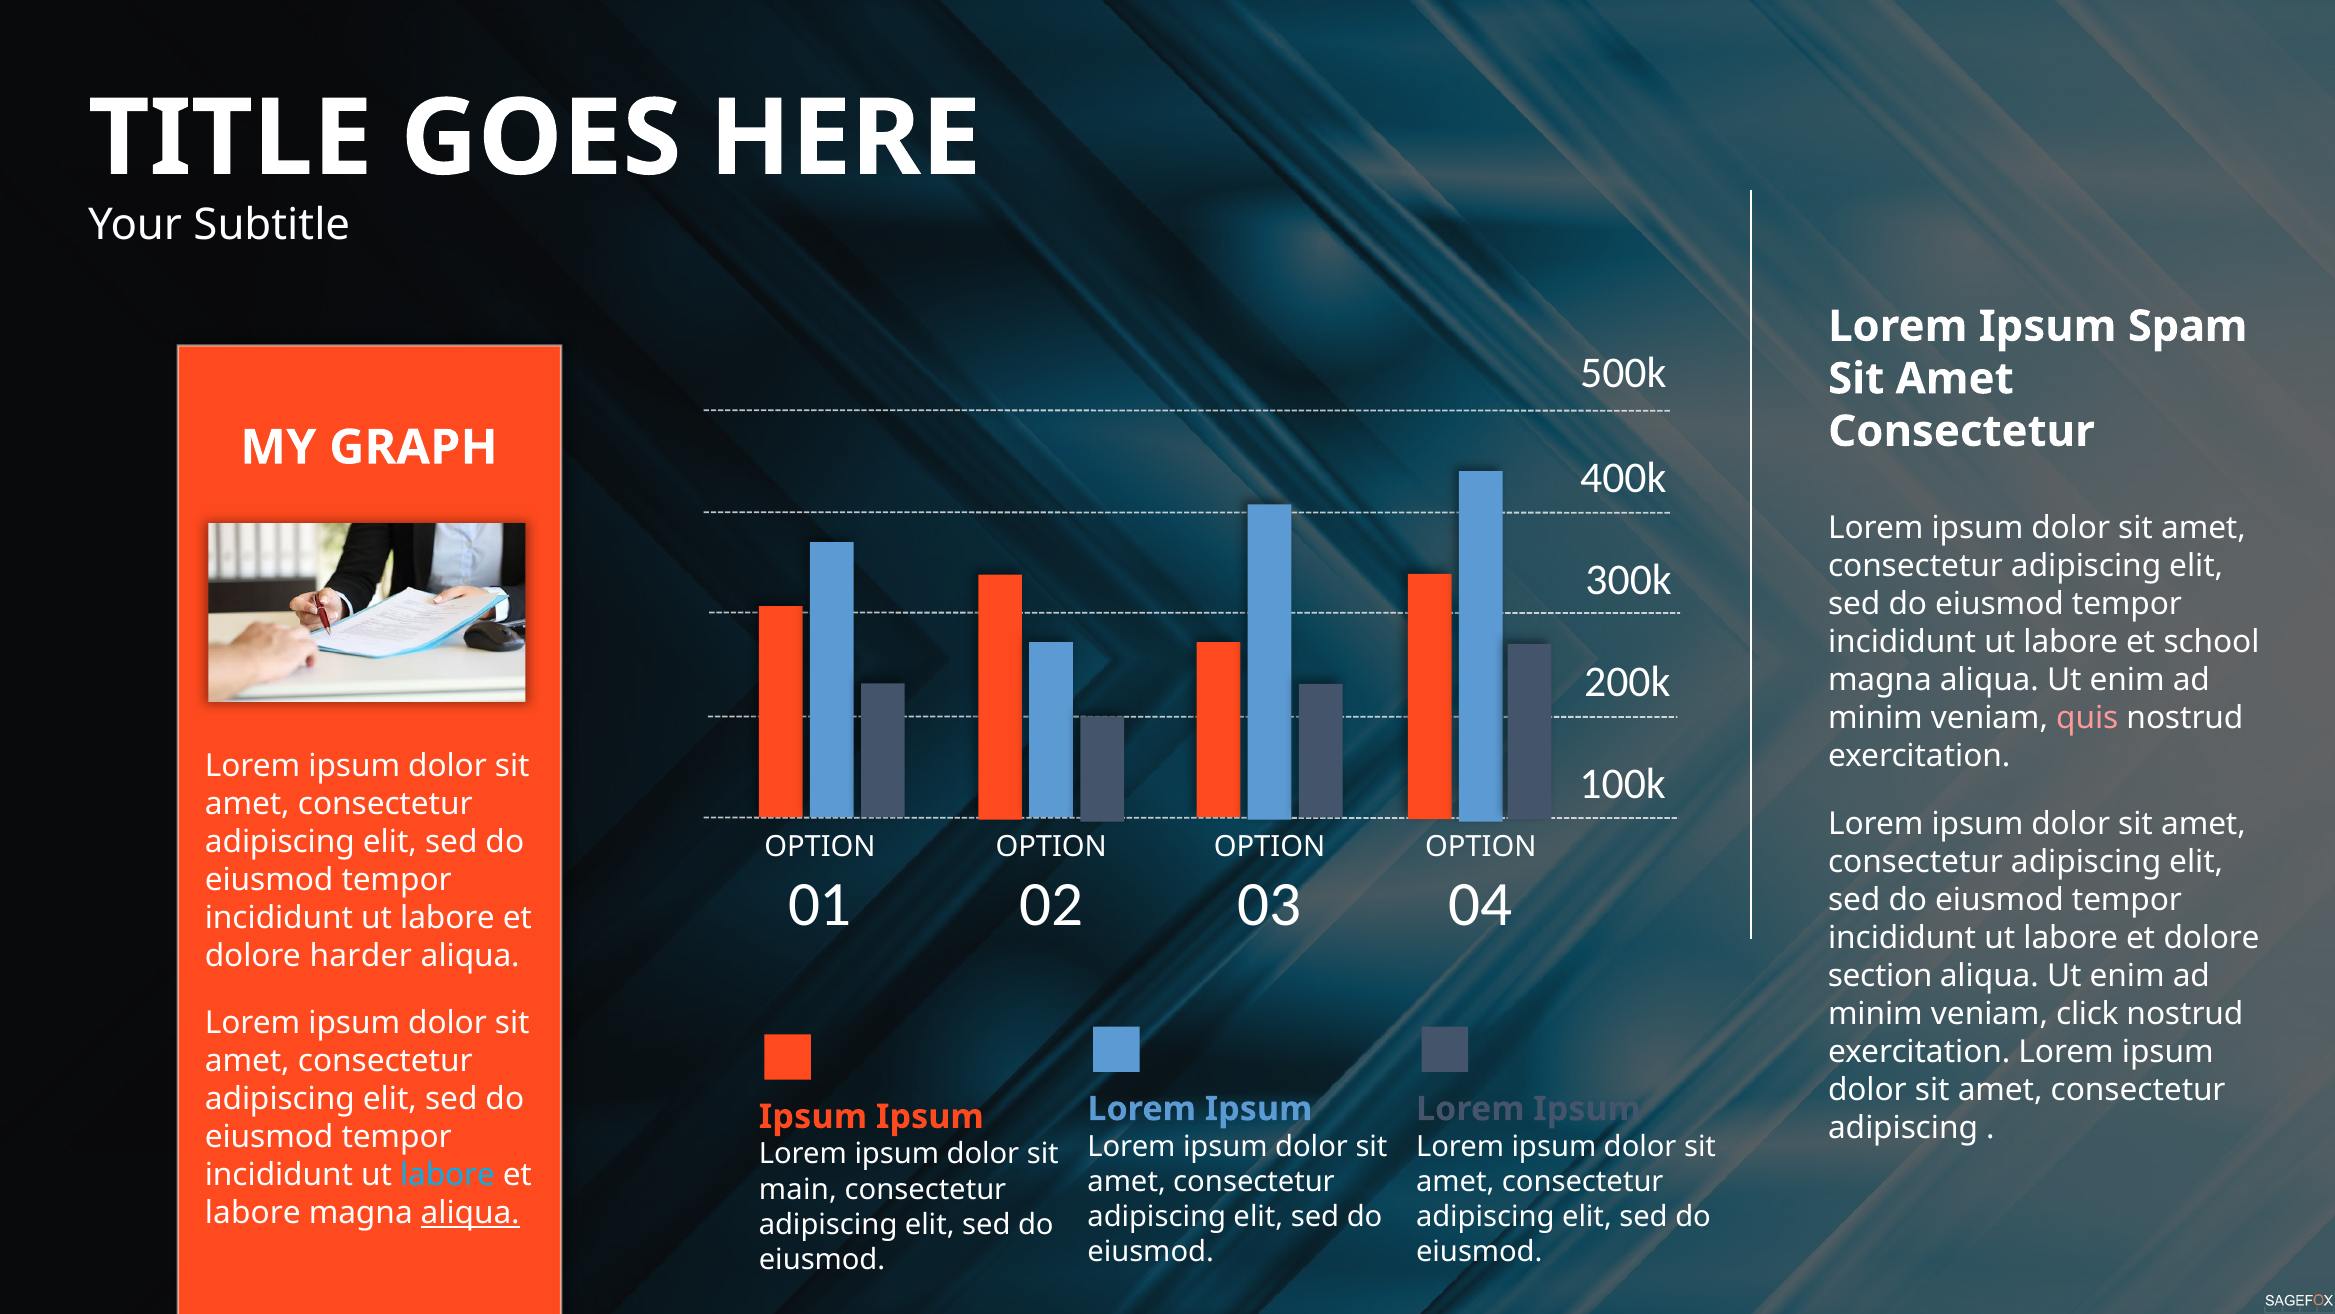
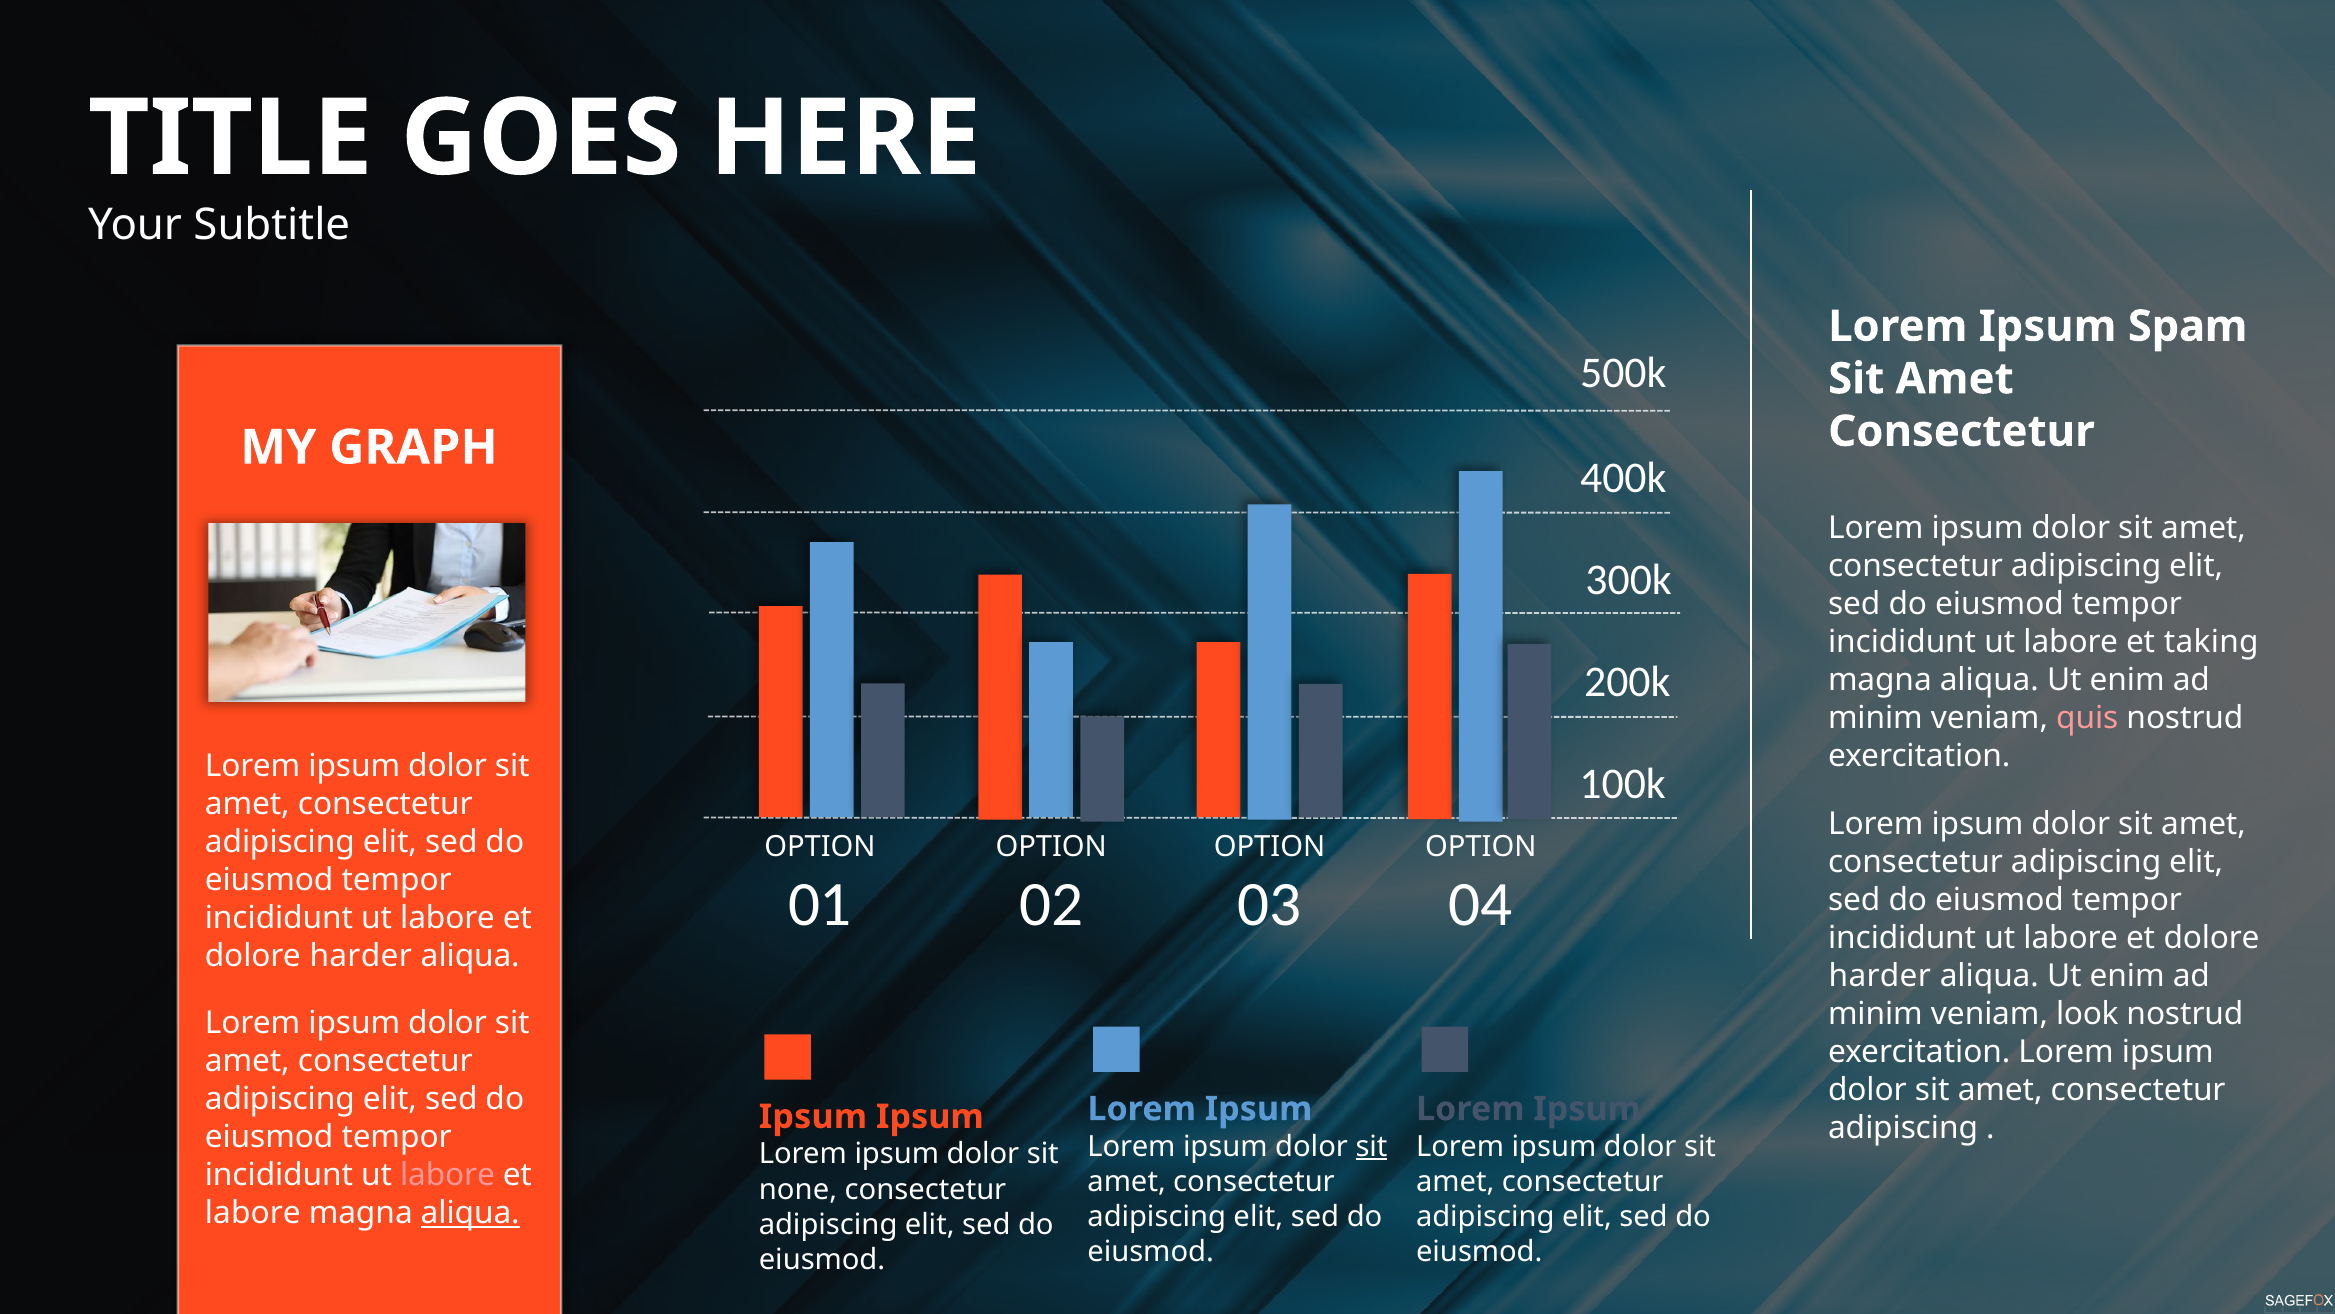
school: school -> taking
section at (1880, 975): section -> harder
click: click -> look
sit at (1372, 1146) underline: none -> present
labore at (448, 1175) colour: light blue -> pink
main: main -> none
